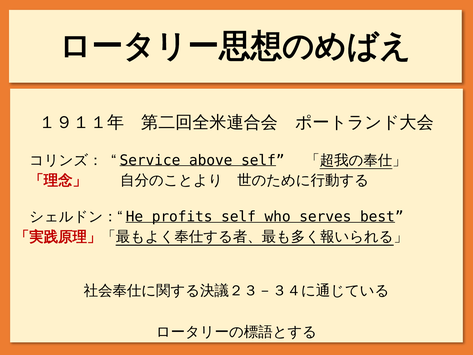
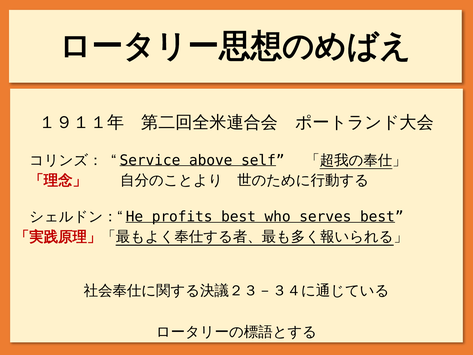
profits self: self -> best
